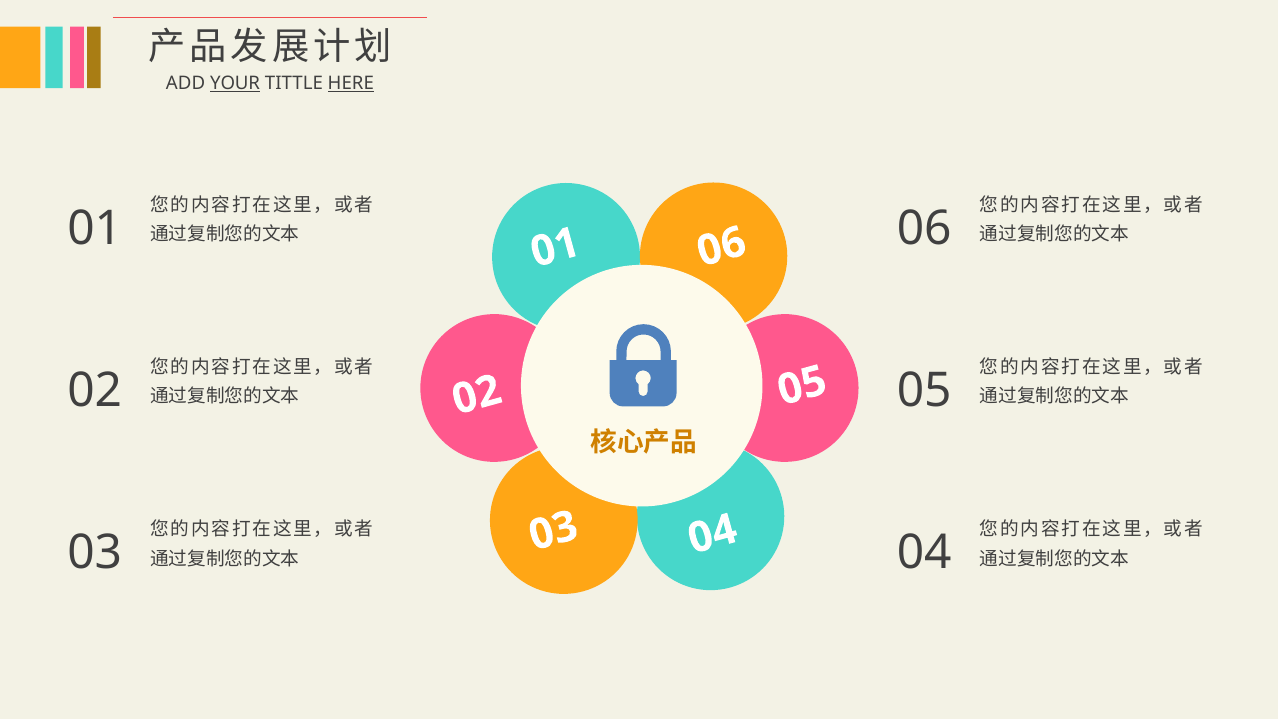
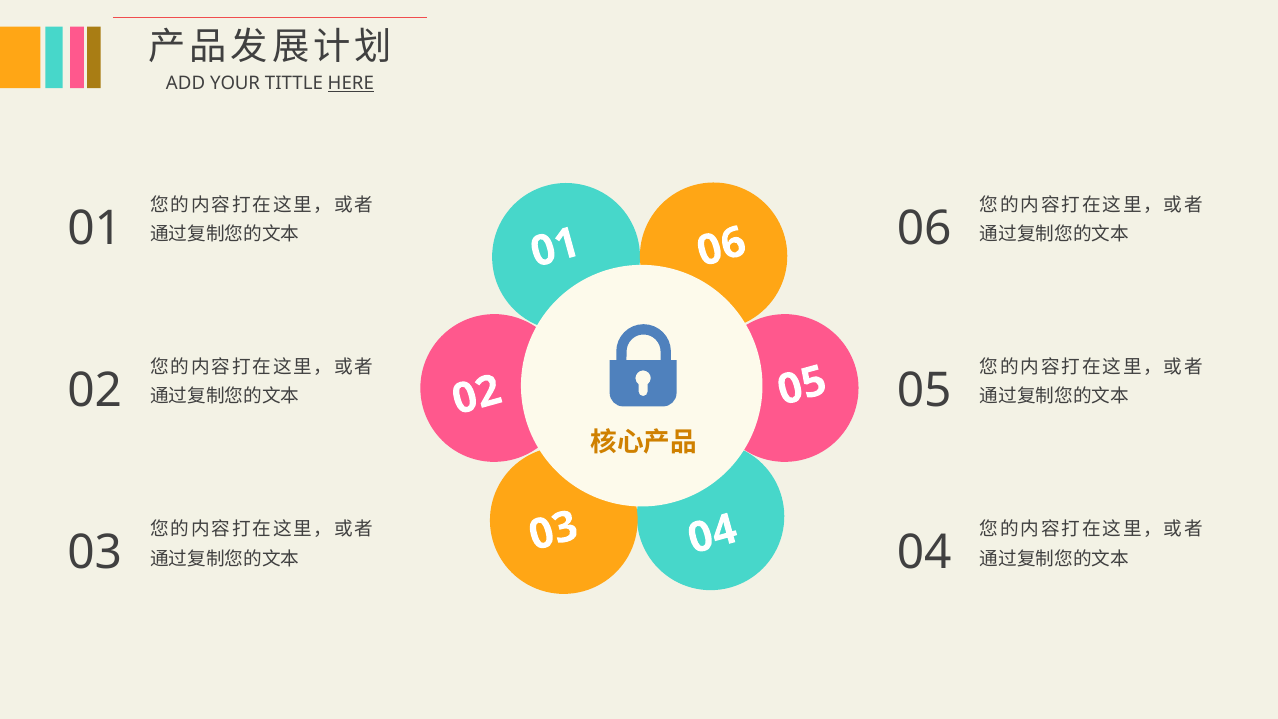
YOUR underline: present -> none
